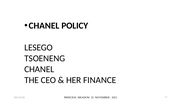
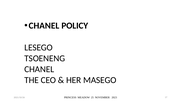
FINANCE: FINANCE -> MASEGO
